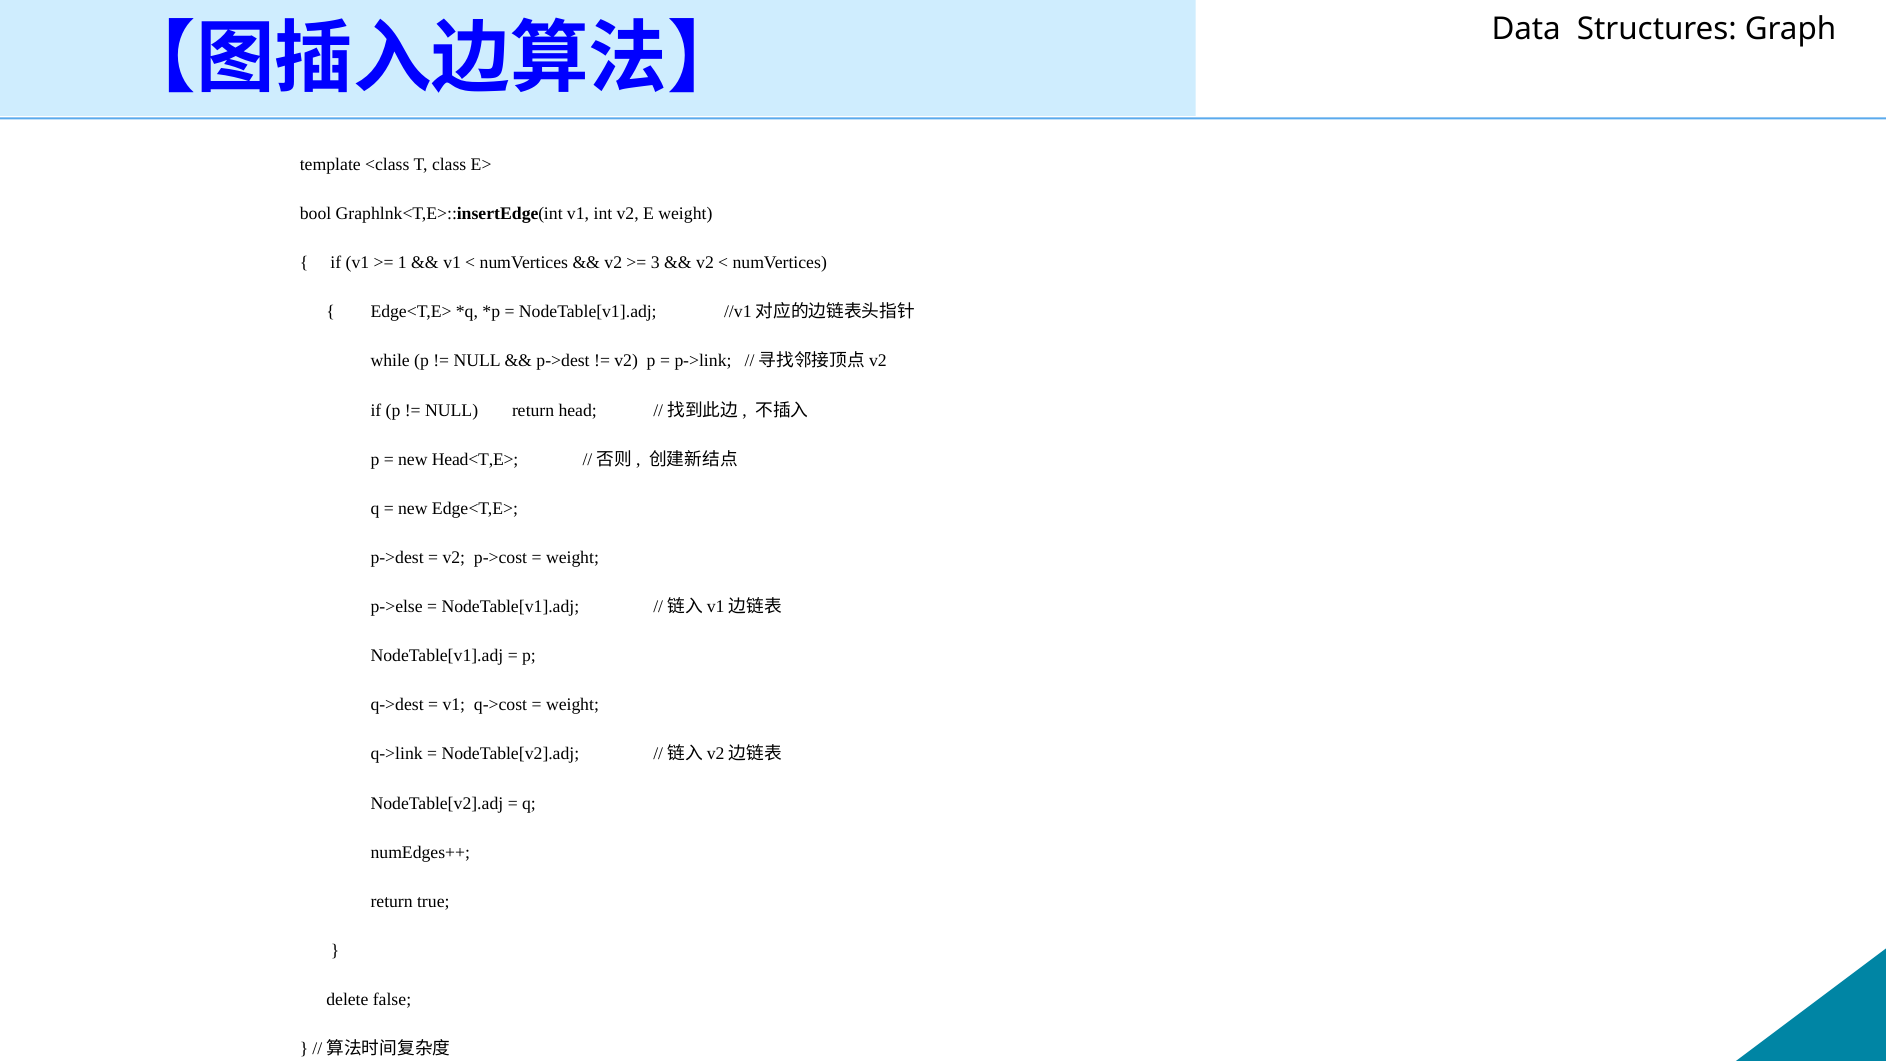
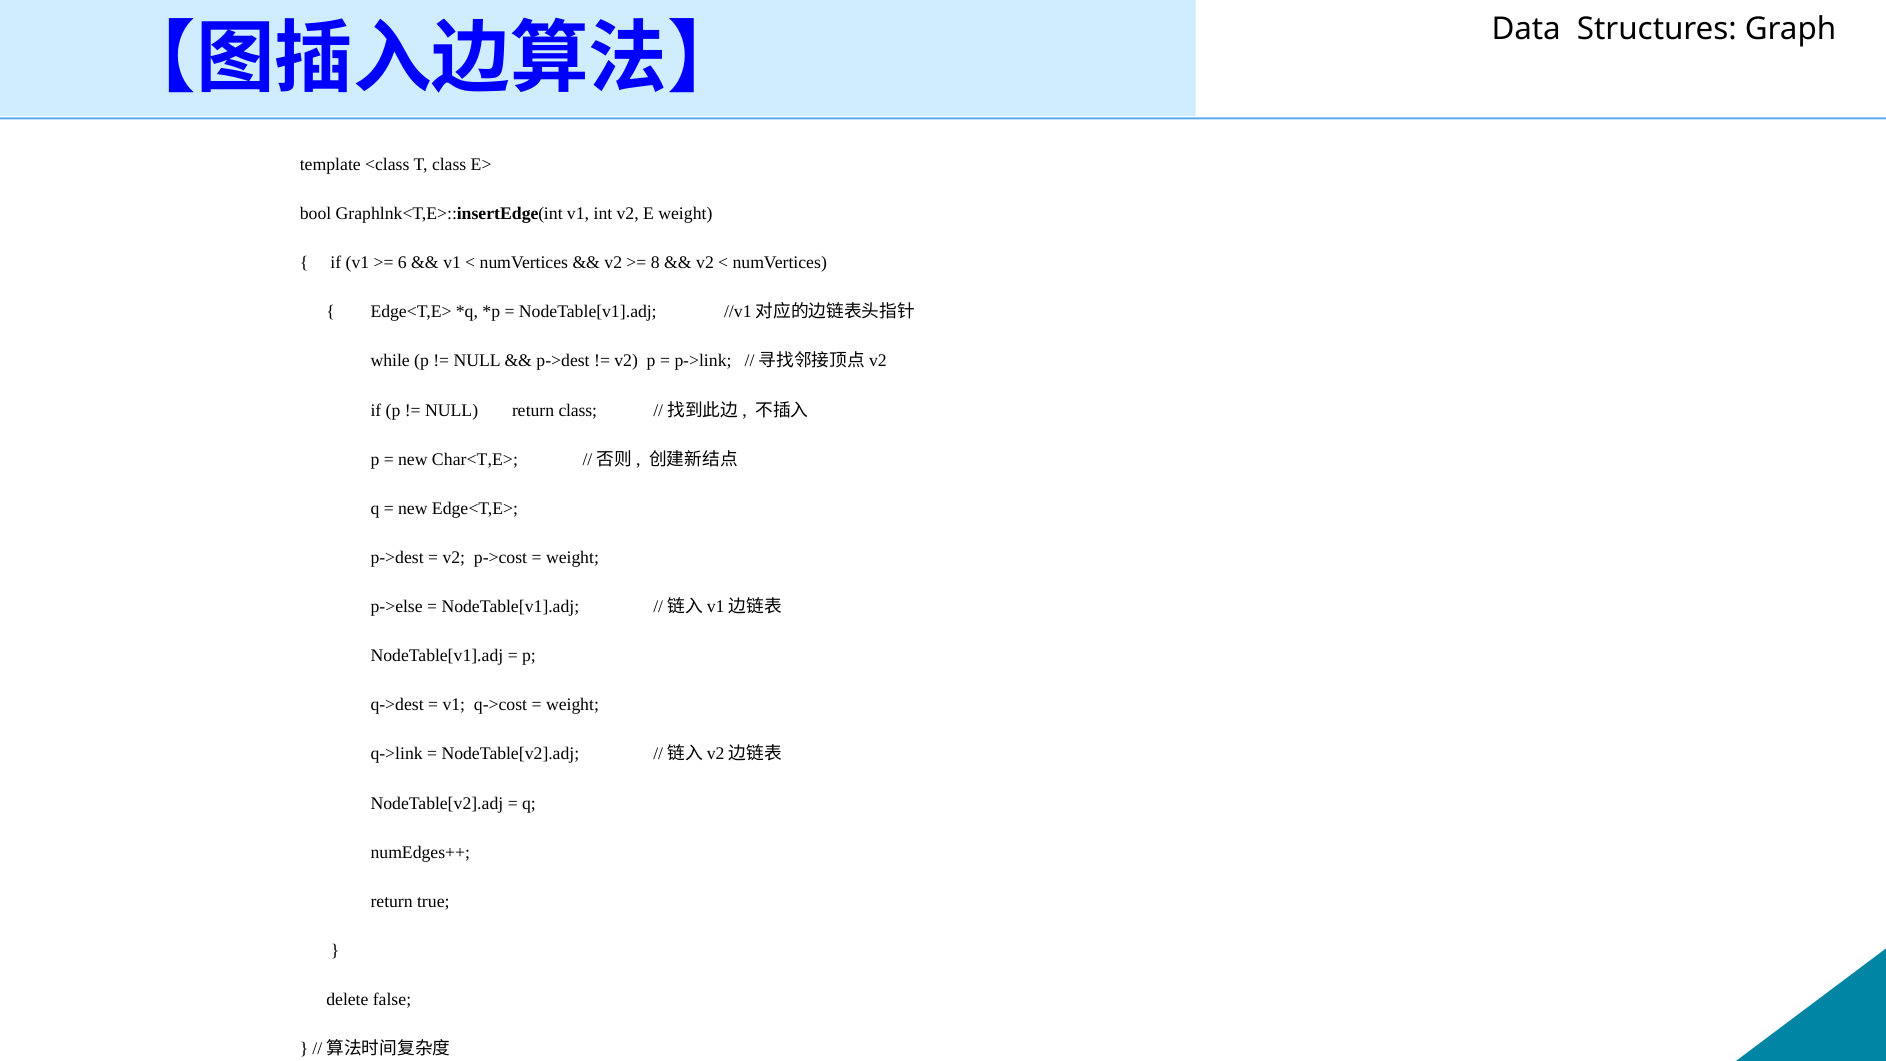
1: 1 -> 6
3: 3 -> 8
return head: head -> class
Head<T,E>: Head<T,E> -> Char<T,E>
